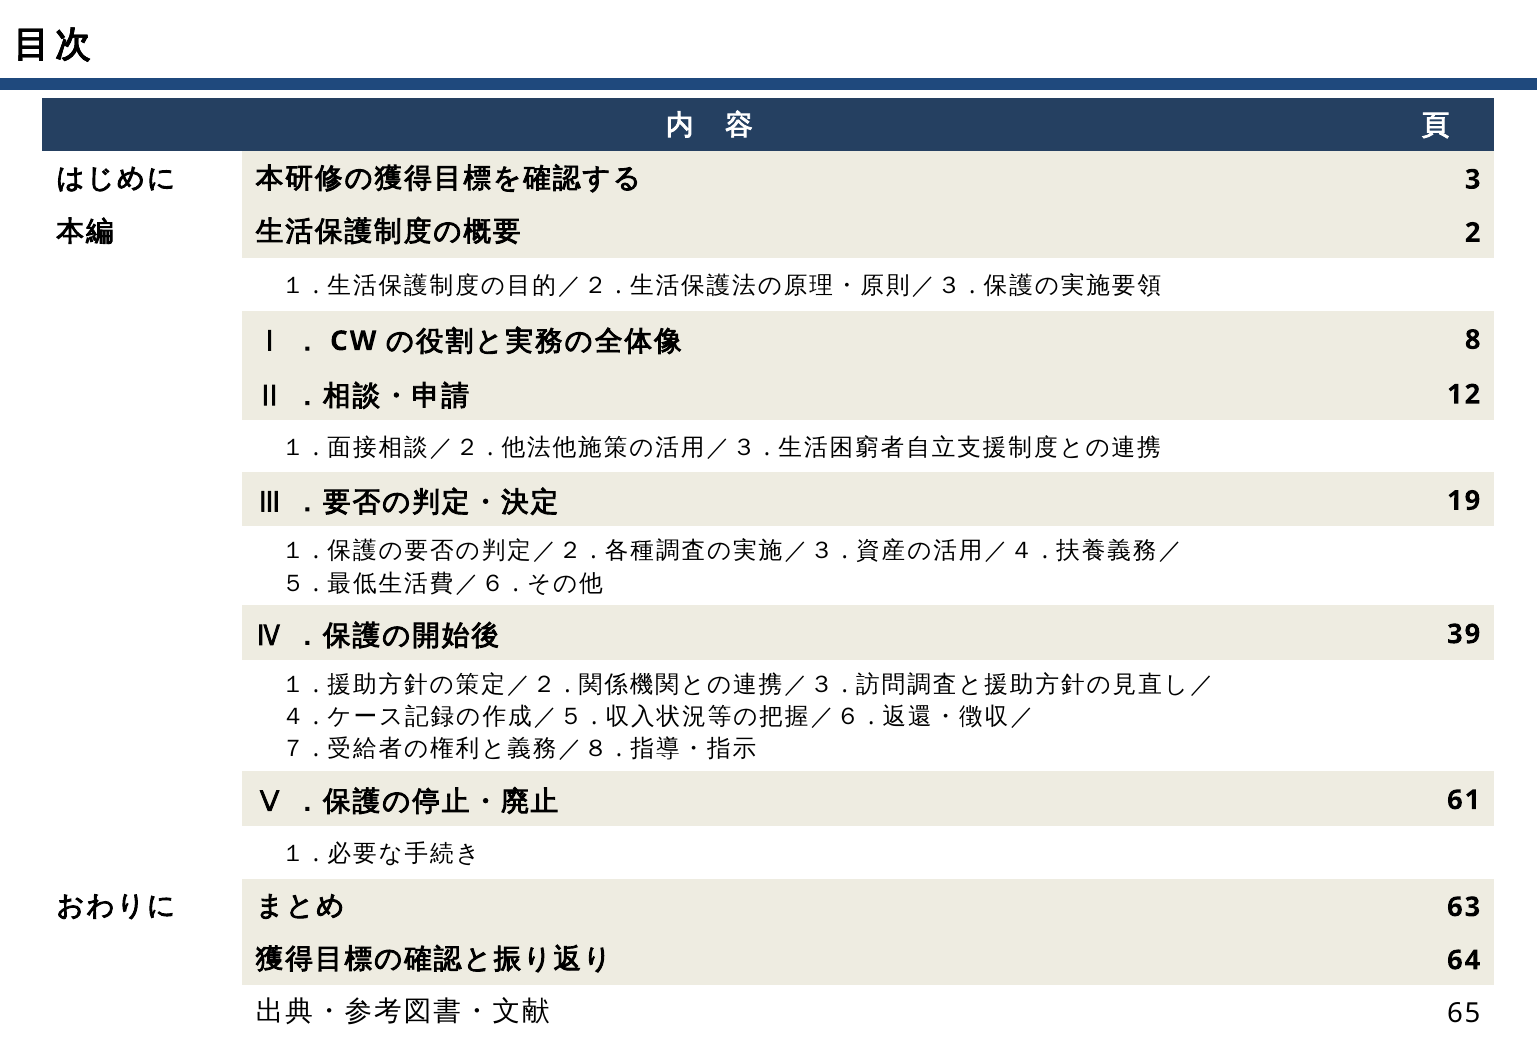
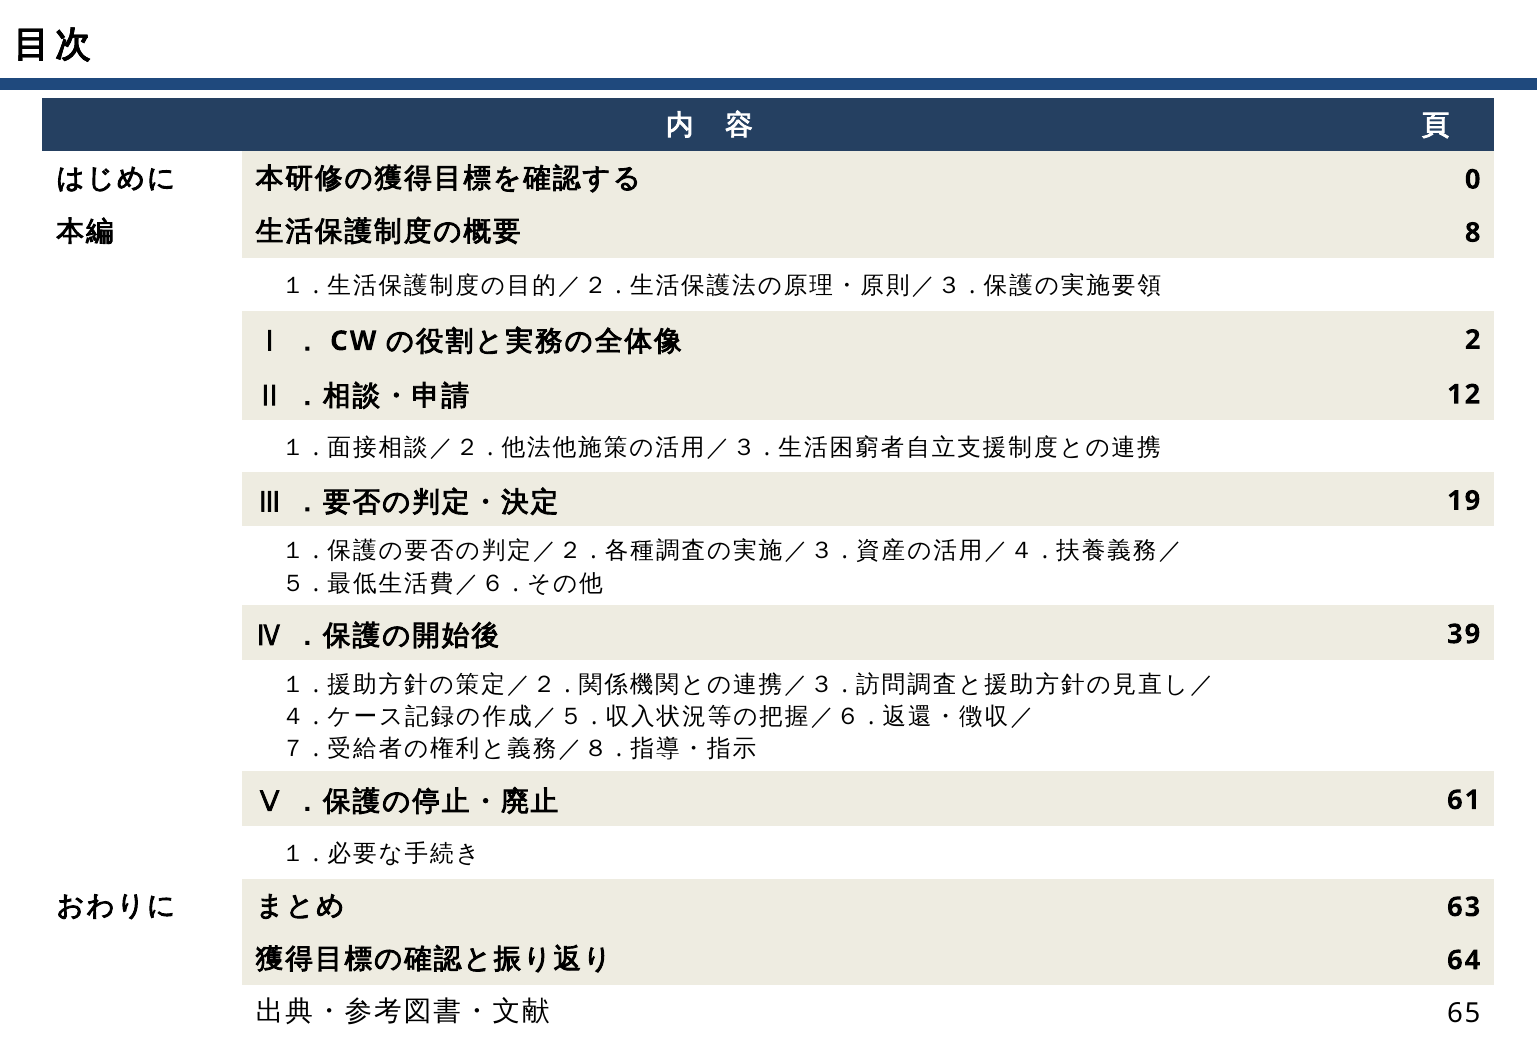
3: 3 -> 0
2: 2 -> 8
8: 8 -> 2
